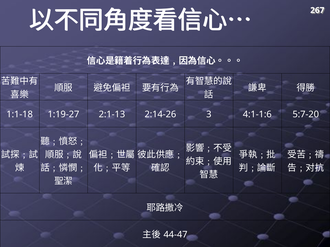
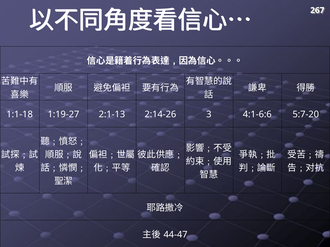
4:1-1:6: 4:1-1:6 -> 4:1-6:6
